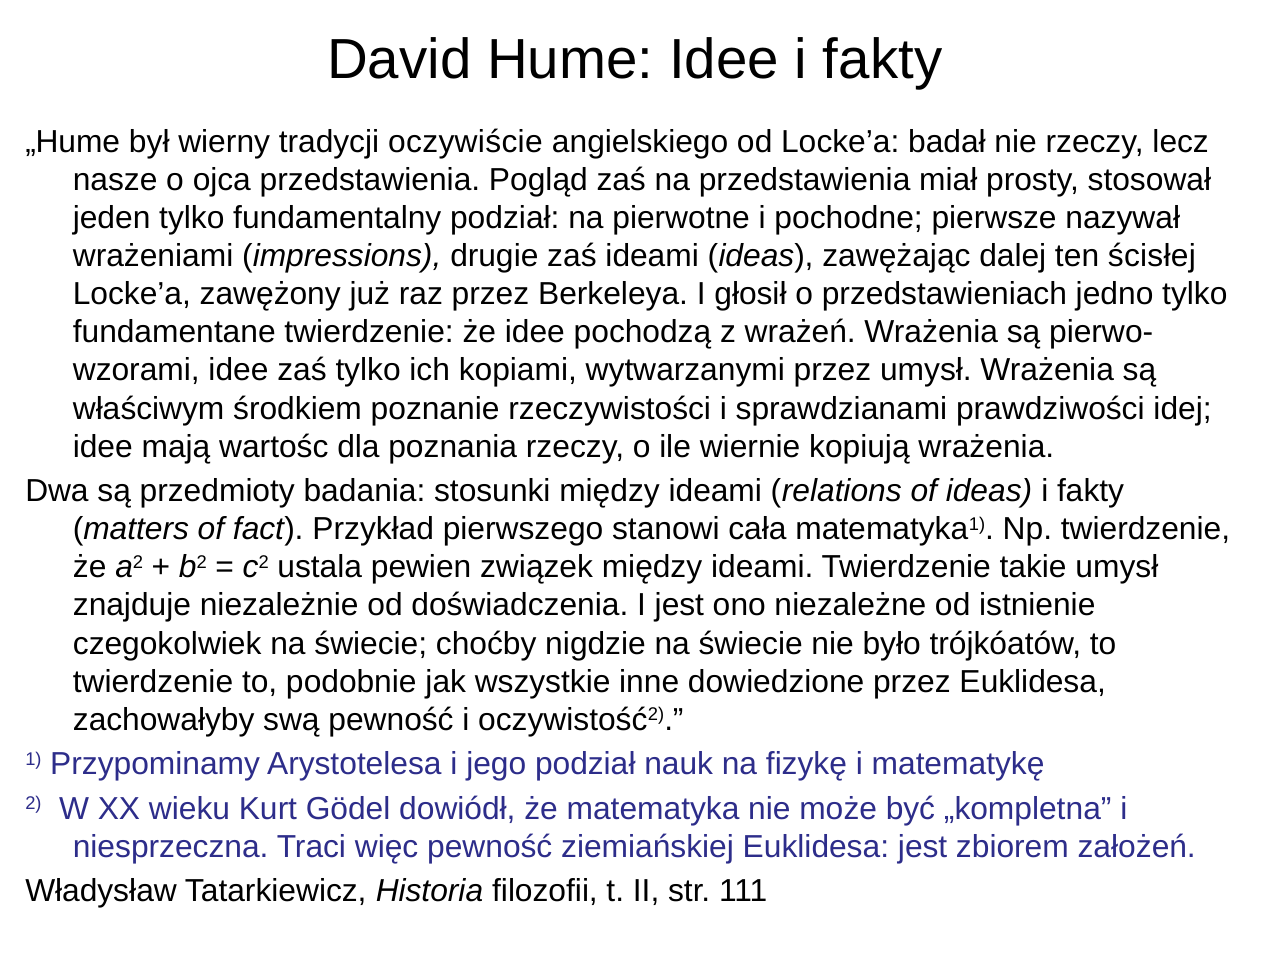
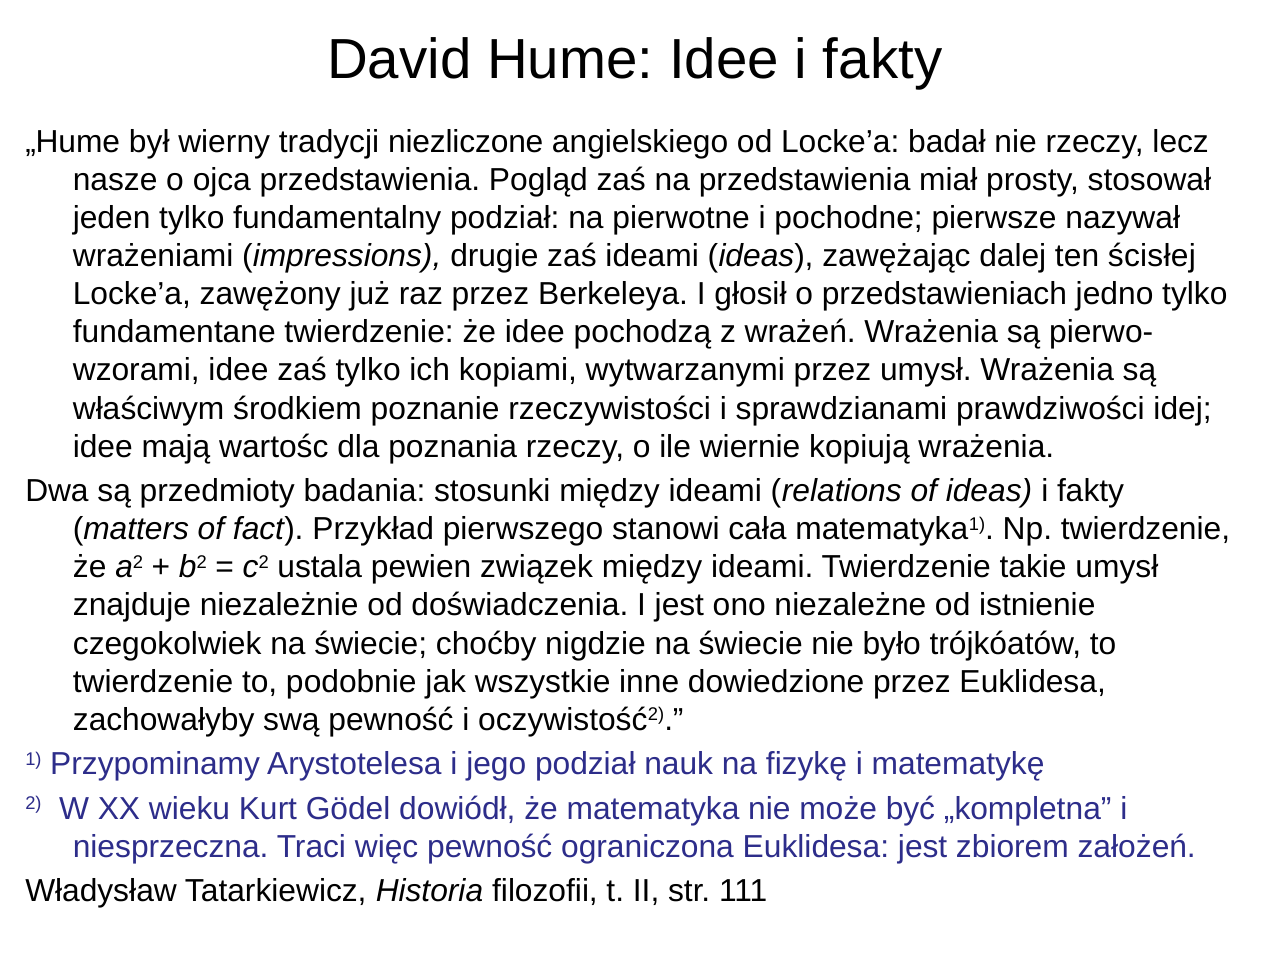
oczywiście: oczywiście -> niezliczone
ziemiańskiej: ziemiańskiej -> ograniczona
